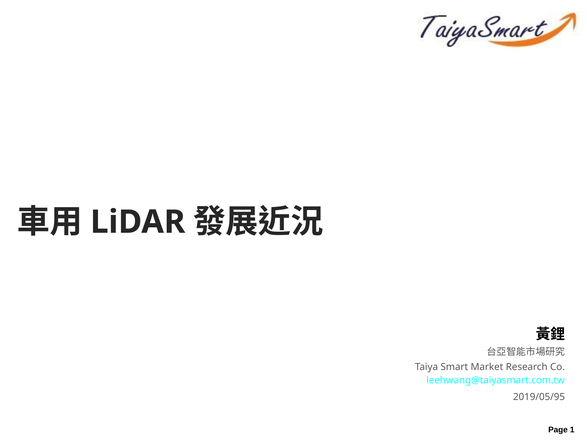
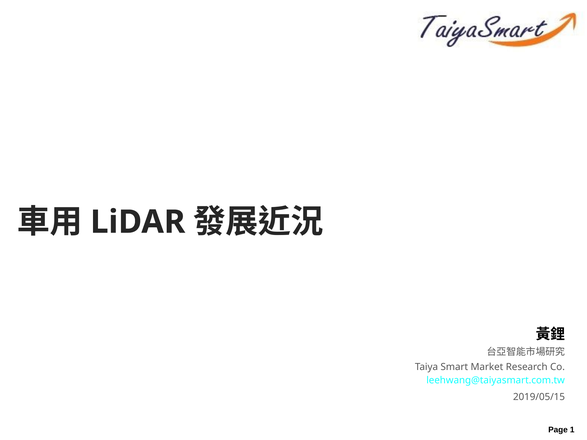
2019/05/95: 2019/05/95 -> 2019/05/15
